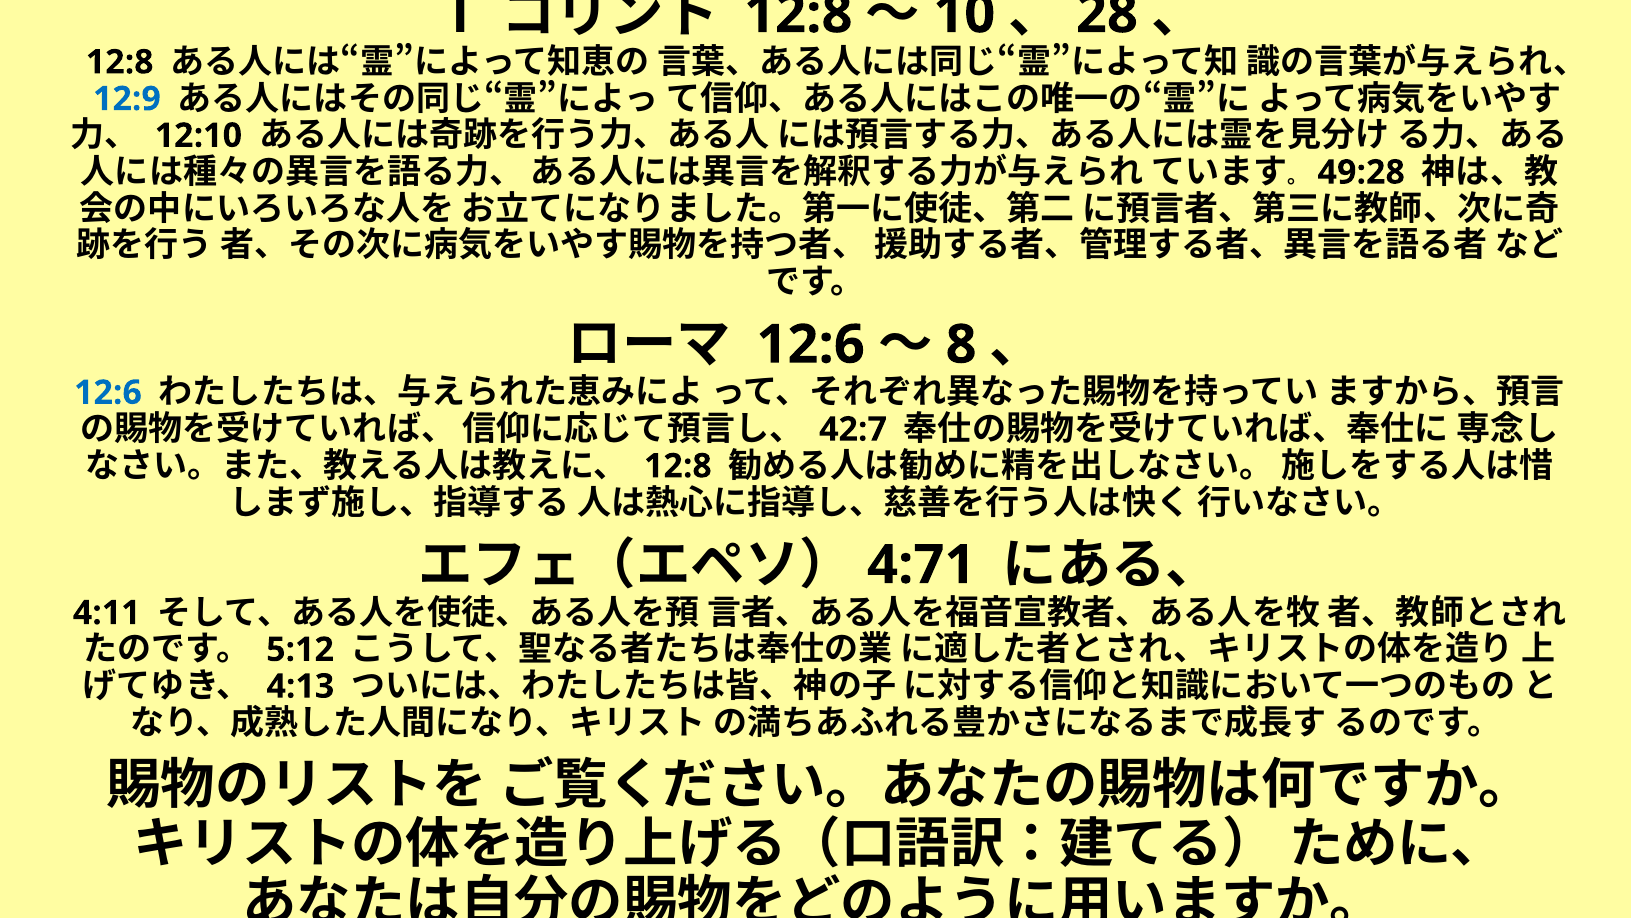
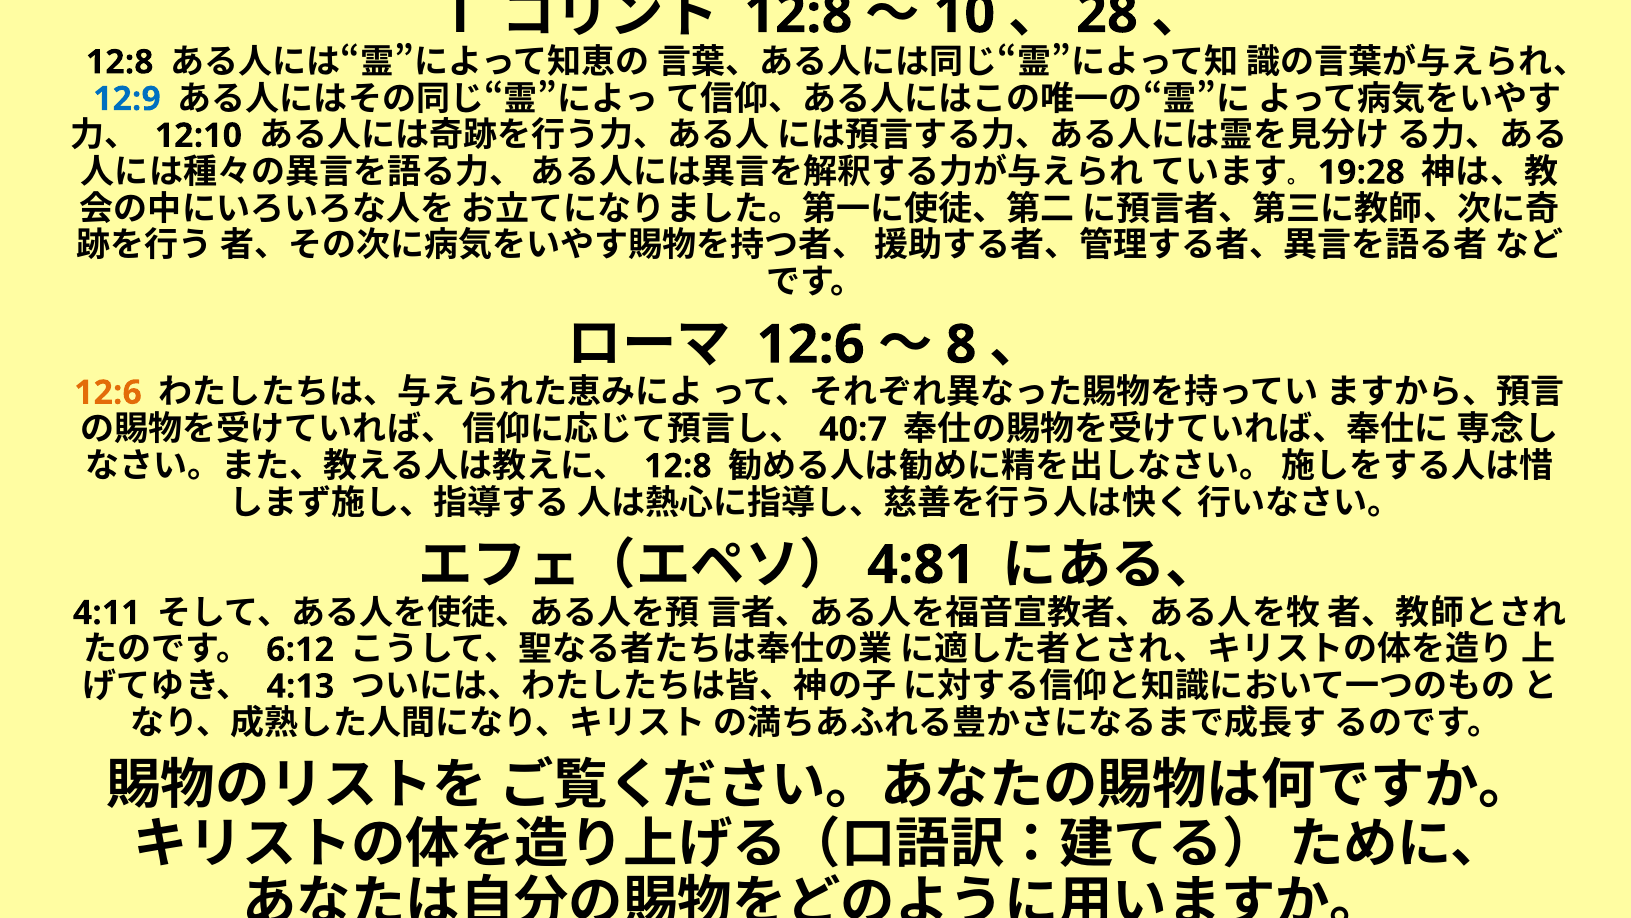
49:28: 49:28 -> 19:28
12:6 at (108, 392) colour: blue -> orange
42:7: 42:7 -> 40:7
4:71: 4:71 -> 4:81
5:12: 5:12 -> 6:12
